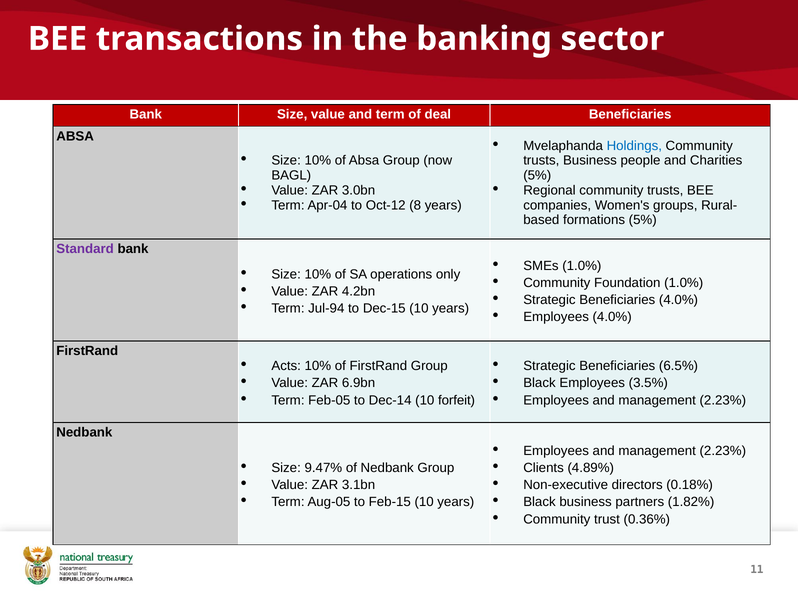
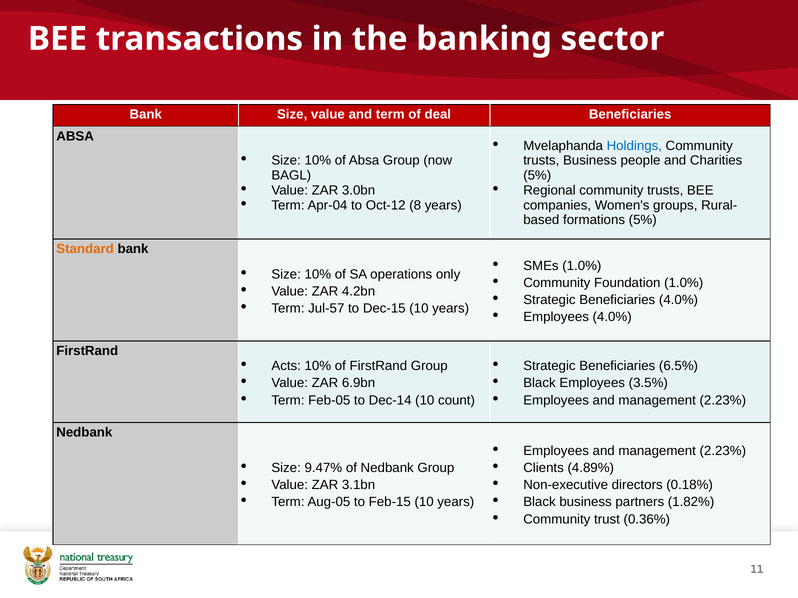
Standard colour: purple -> orange
Jul-94: Jul-94 -> Jul-57
forfeit: forfeit -> count
